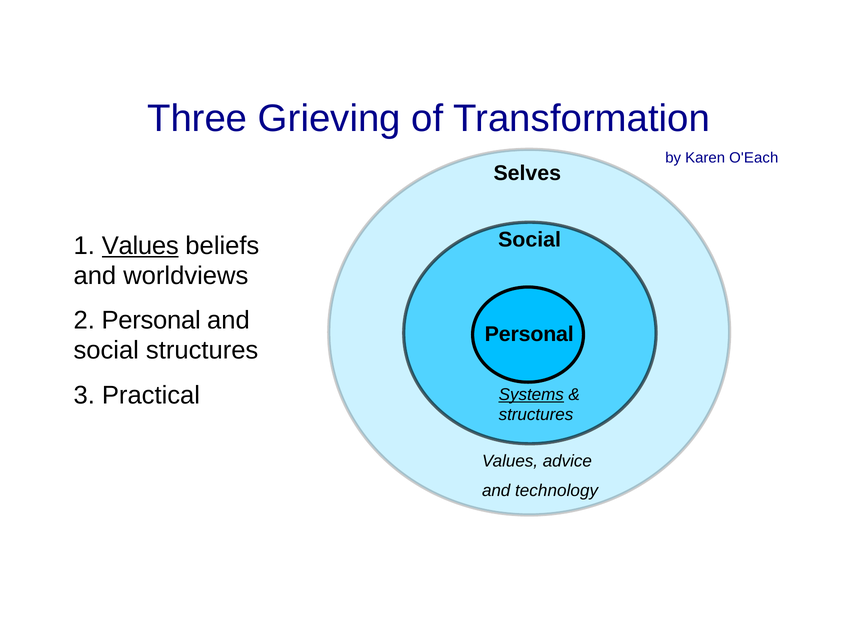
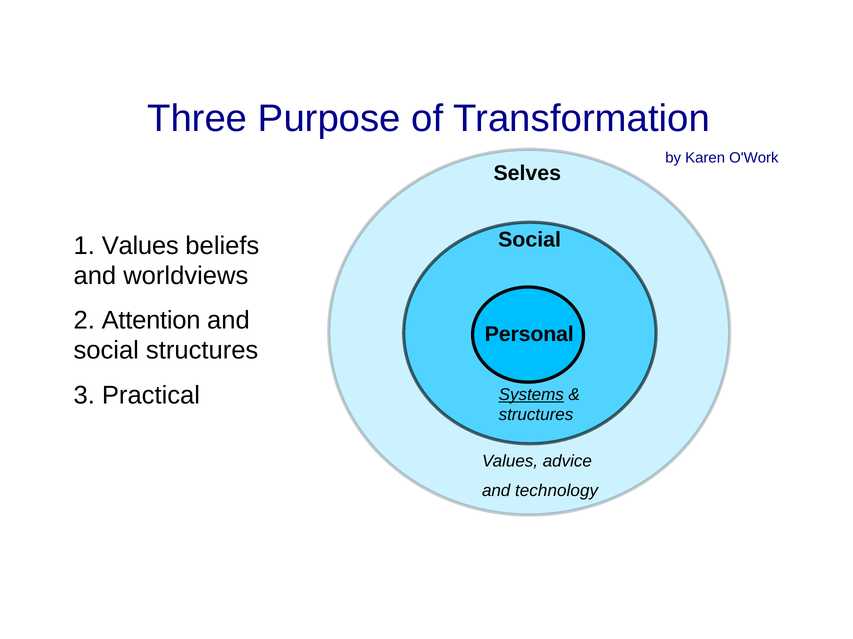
Grieving: Grieving -> Purpose
O'Each: O'Each -> O'Work
Values at (140, 246) underline: present -> none
2 Personal: Personal -> Attention
